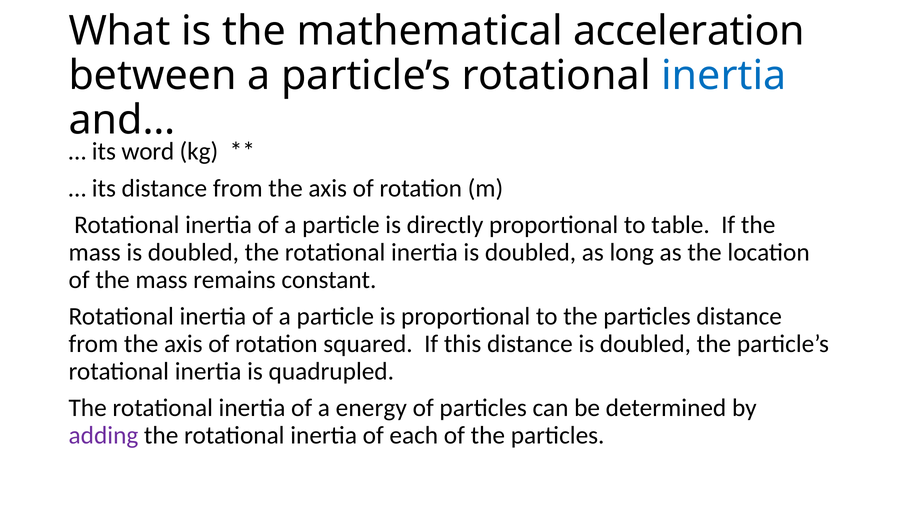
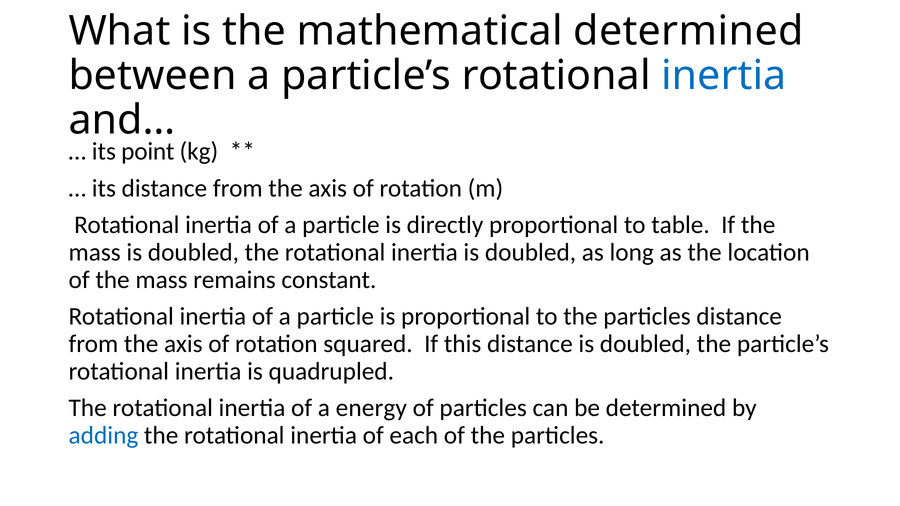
mathematical acceleration: acceleration -> determined
word: word -> point
adding colour: purple -> blue
